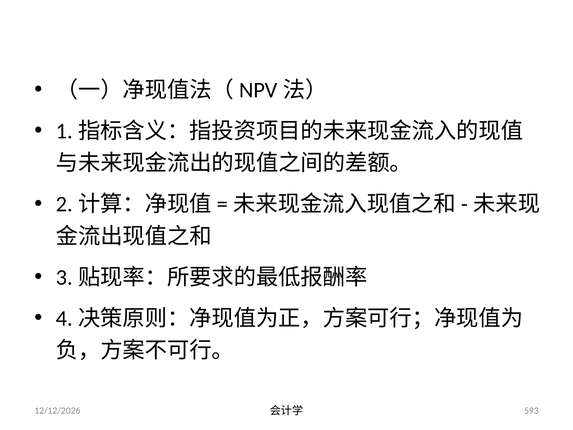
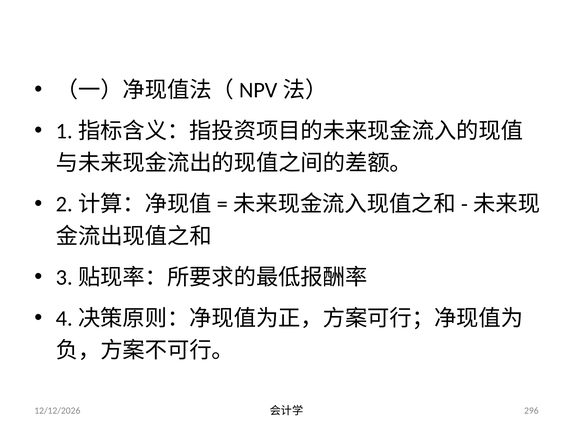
593: 593 -> 296
